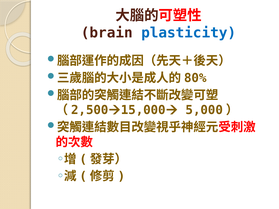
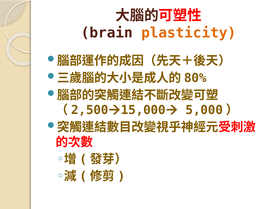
plasticity colour: blue -> orange
